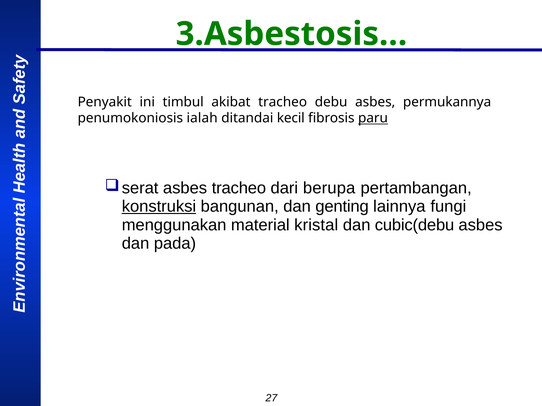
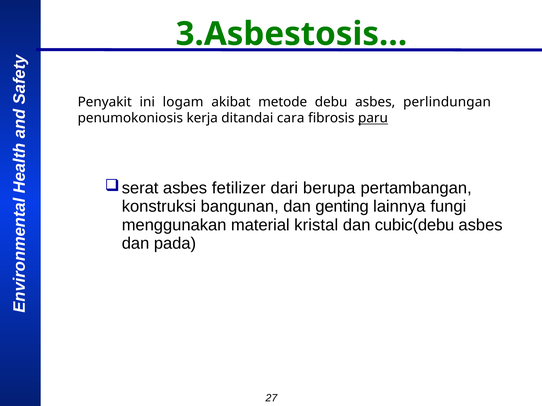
timbul: timbul -> logam
akibat tracheo: tracheo -> metode
permukannya: permukannya -> perlindungan
ialah: ialah -> kerja
kecil: kecil -> cara
asbes tracheo: tracheo -> fetilizer
konstruksi underline: present -> none
